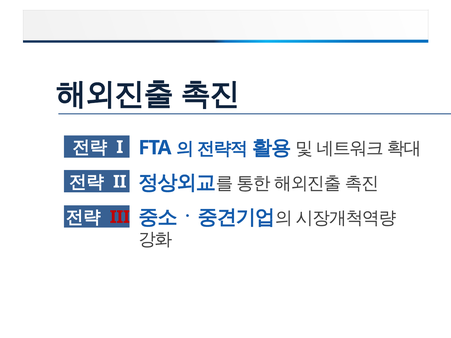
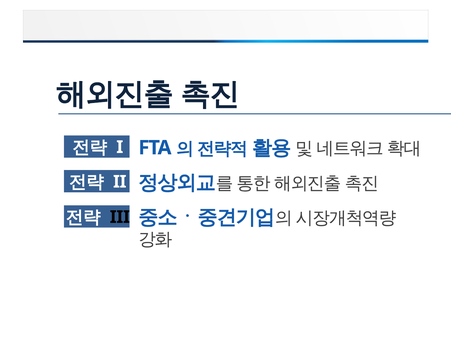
III colour: red -> black
